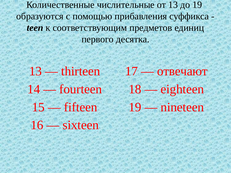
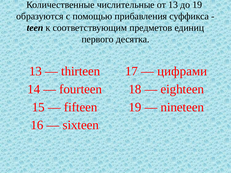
отвечают: отвечают -> цифрами
